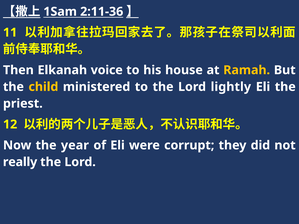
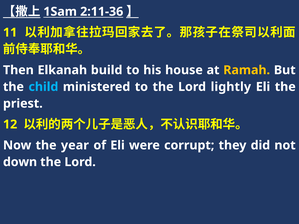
voice: voice -> build
child colour: yellow -> light blue
really: really -> down
